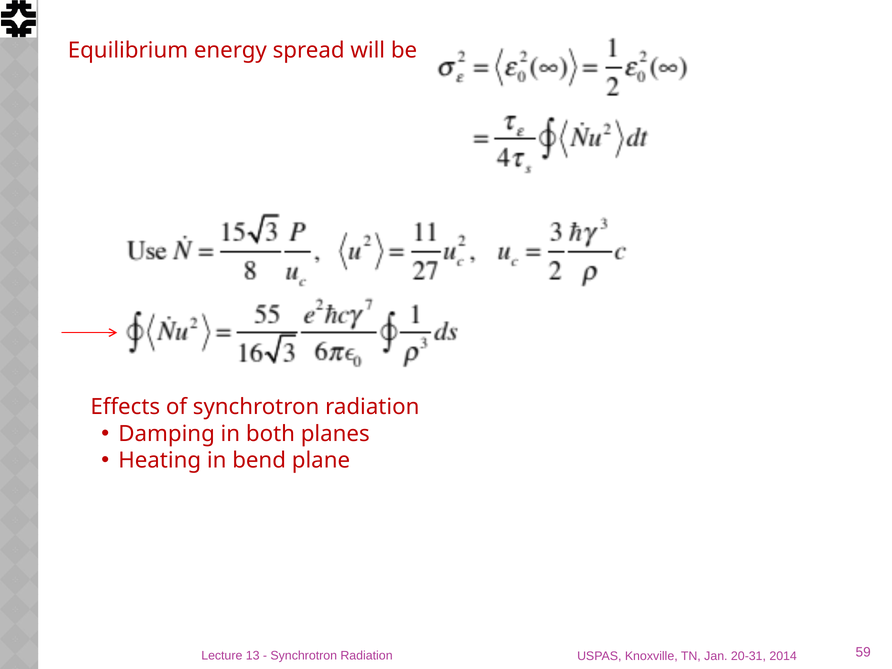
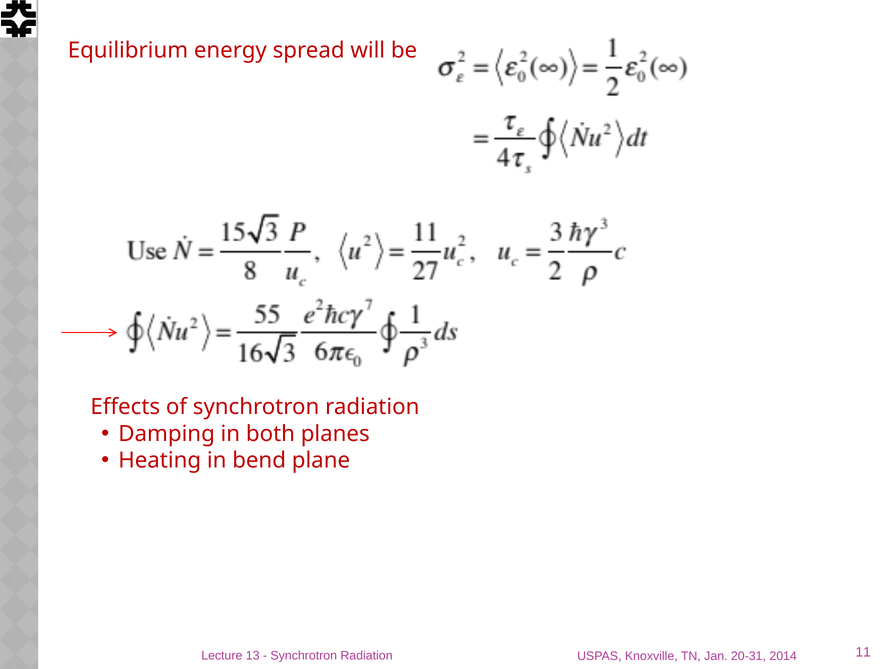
59: 59 -> 11
